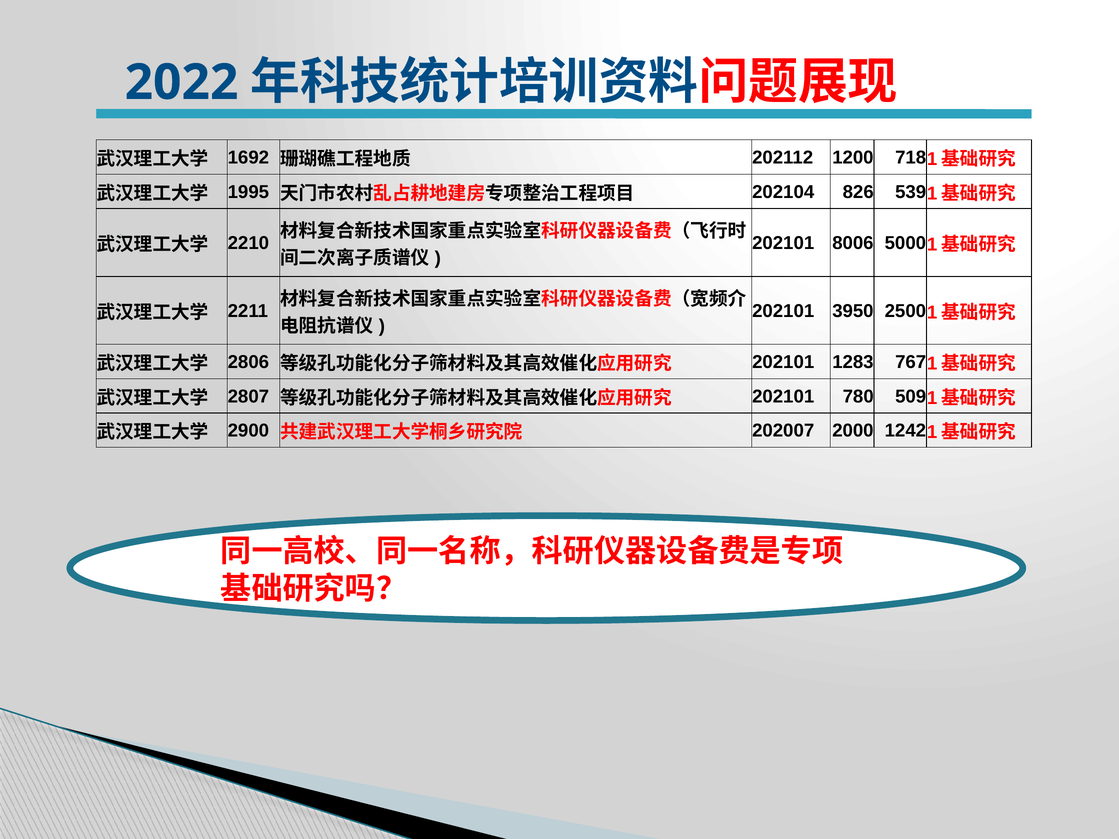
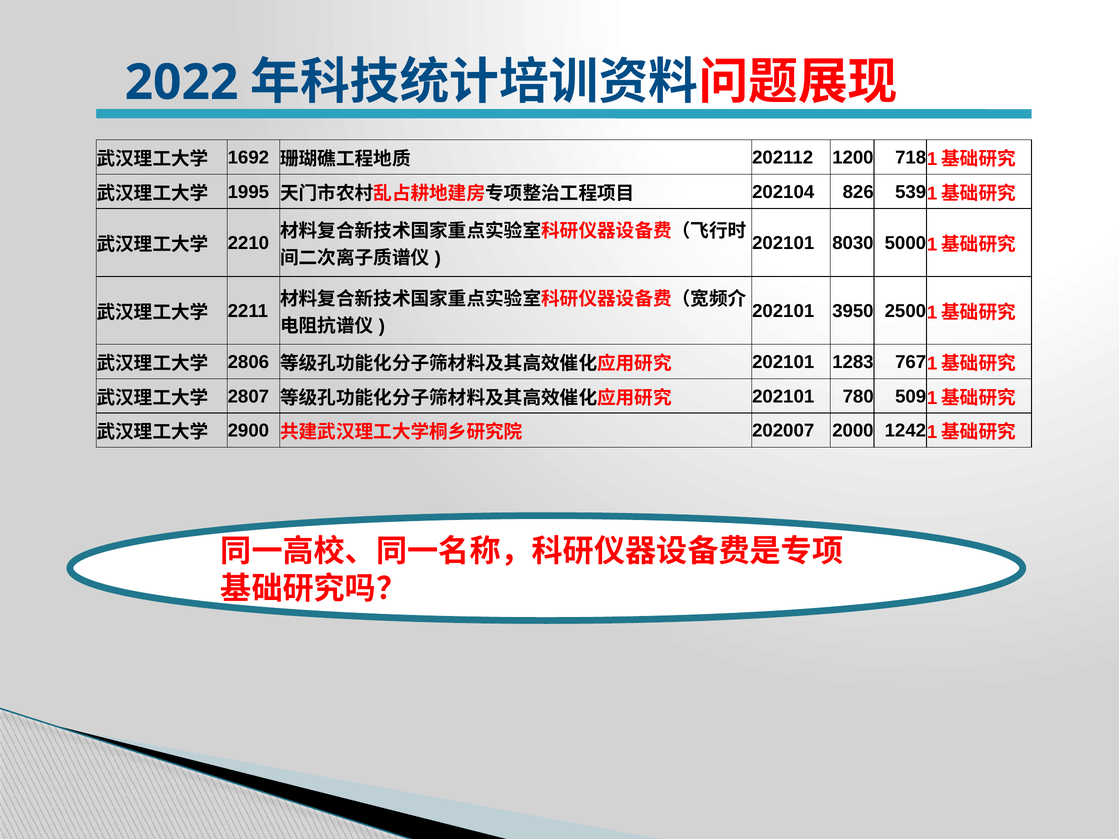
8006: 8006 -> 8030
